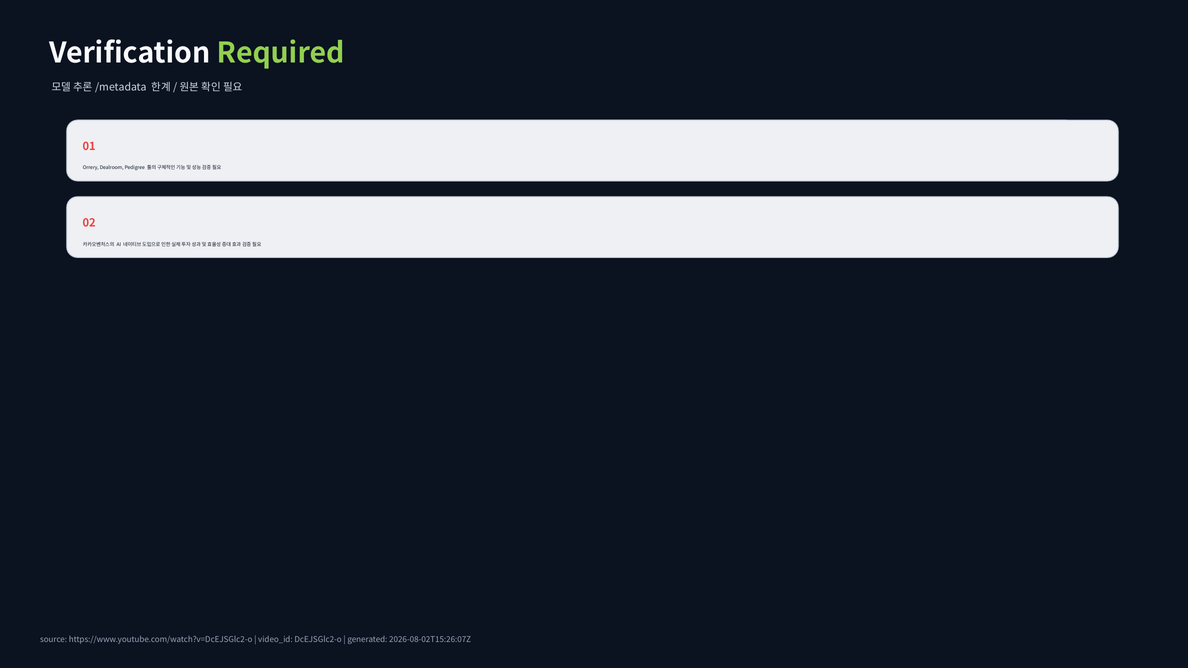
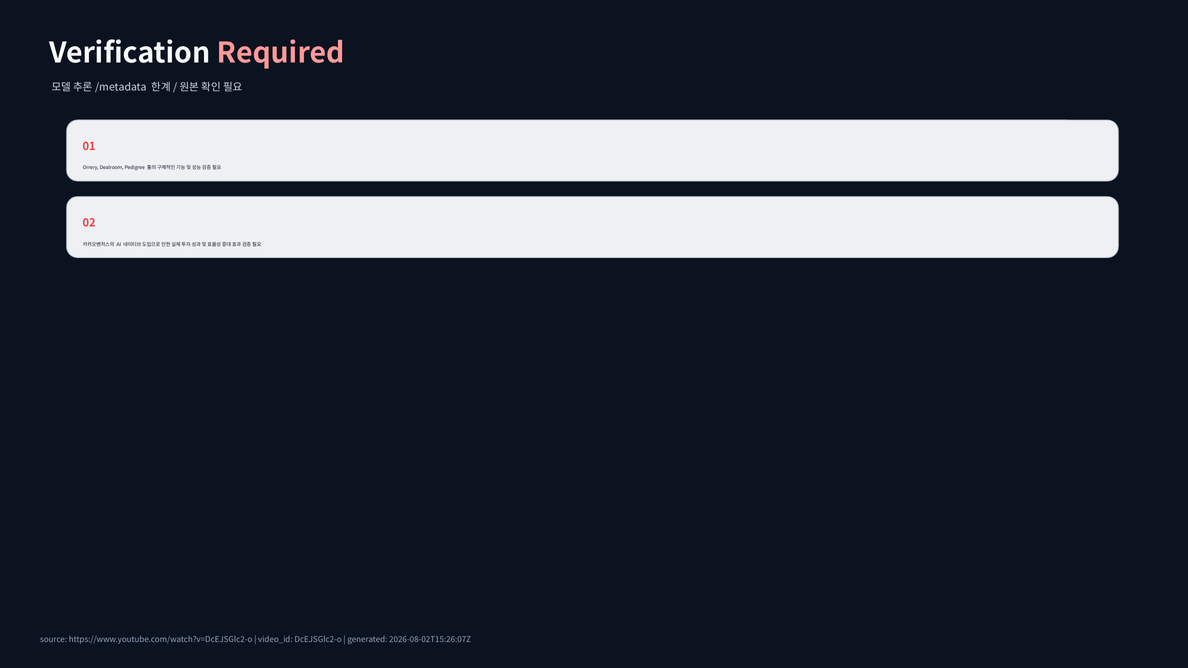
Required colour: light green -> pink
